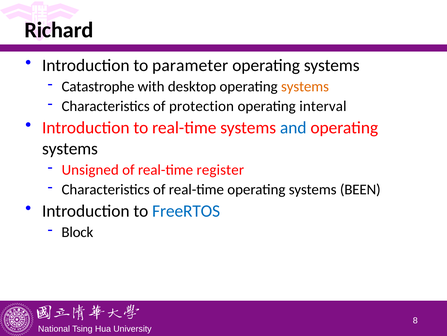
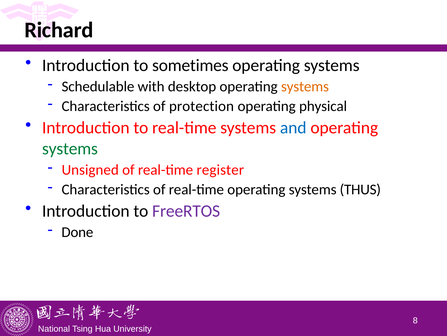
parameter: parameter -> sometimes
Catastrophe: Catastrophe -> Schedulable
interval: interval -> physical
systems at (70, 148) colour: black -> green
BEEN: BEEN -> THUS
FreeRTOS colour: blue -> purple
Block: Block -> Done
